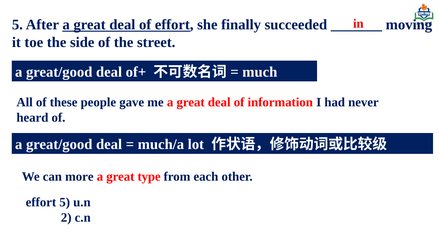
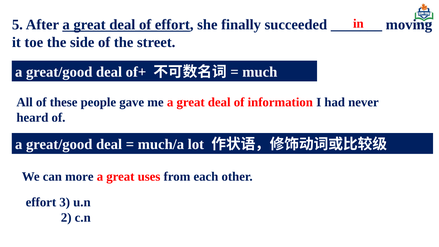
type: type -> uses
effort 5: 5 -> 3
